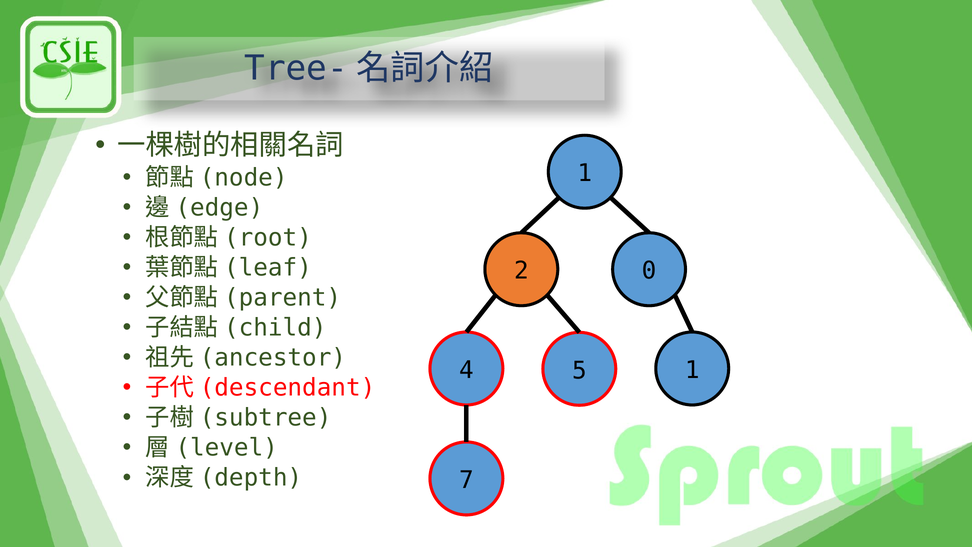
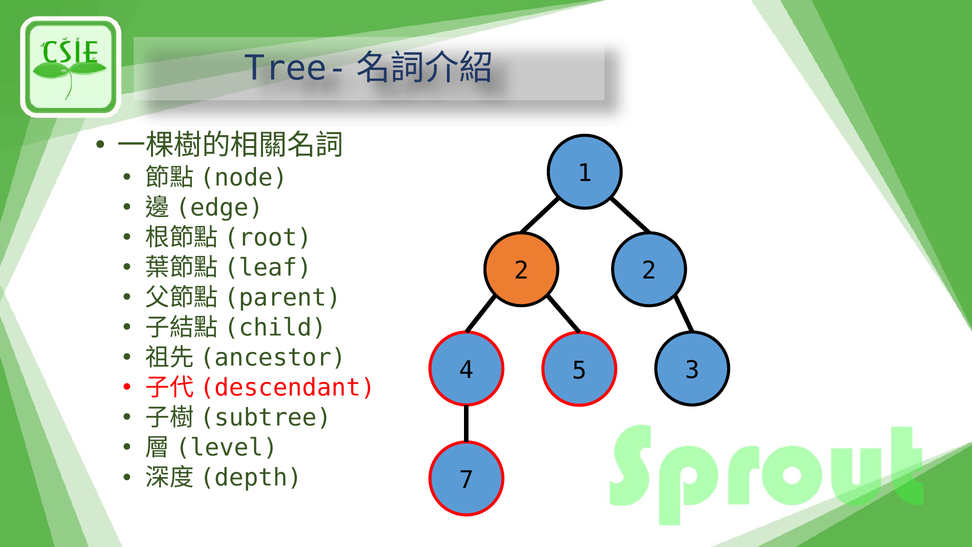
2 0: 0 -> 2
5 1: 1 -> 3
